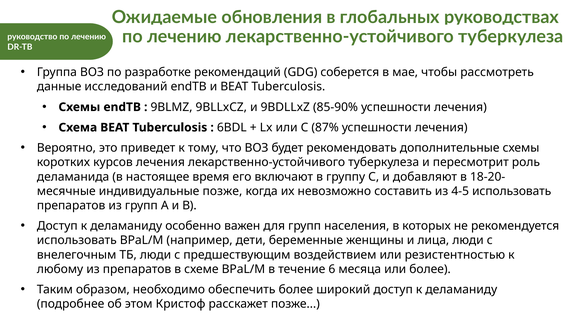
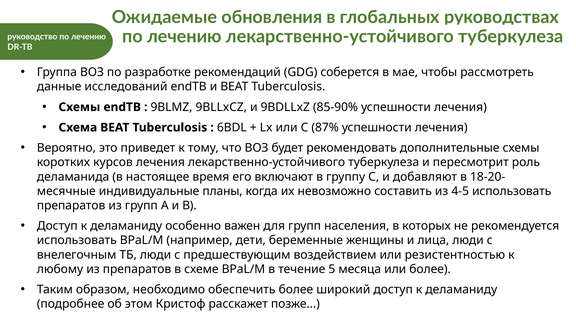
индивидуальные позже: позже -> планы
6: 6 -> 5
